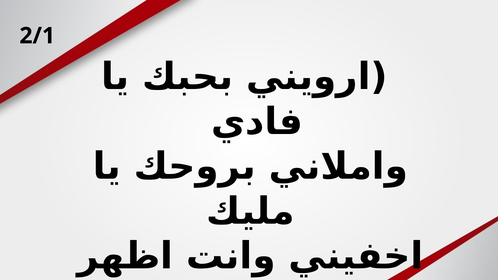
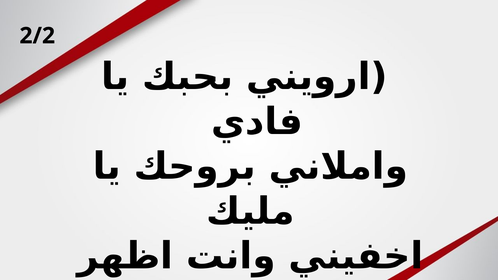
2/1: 2/1 -> 2/2
